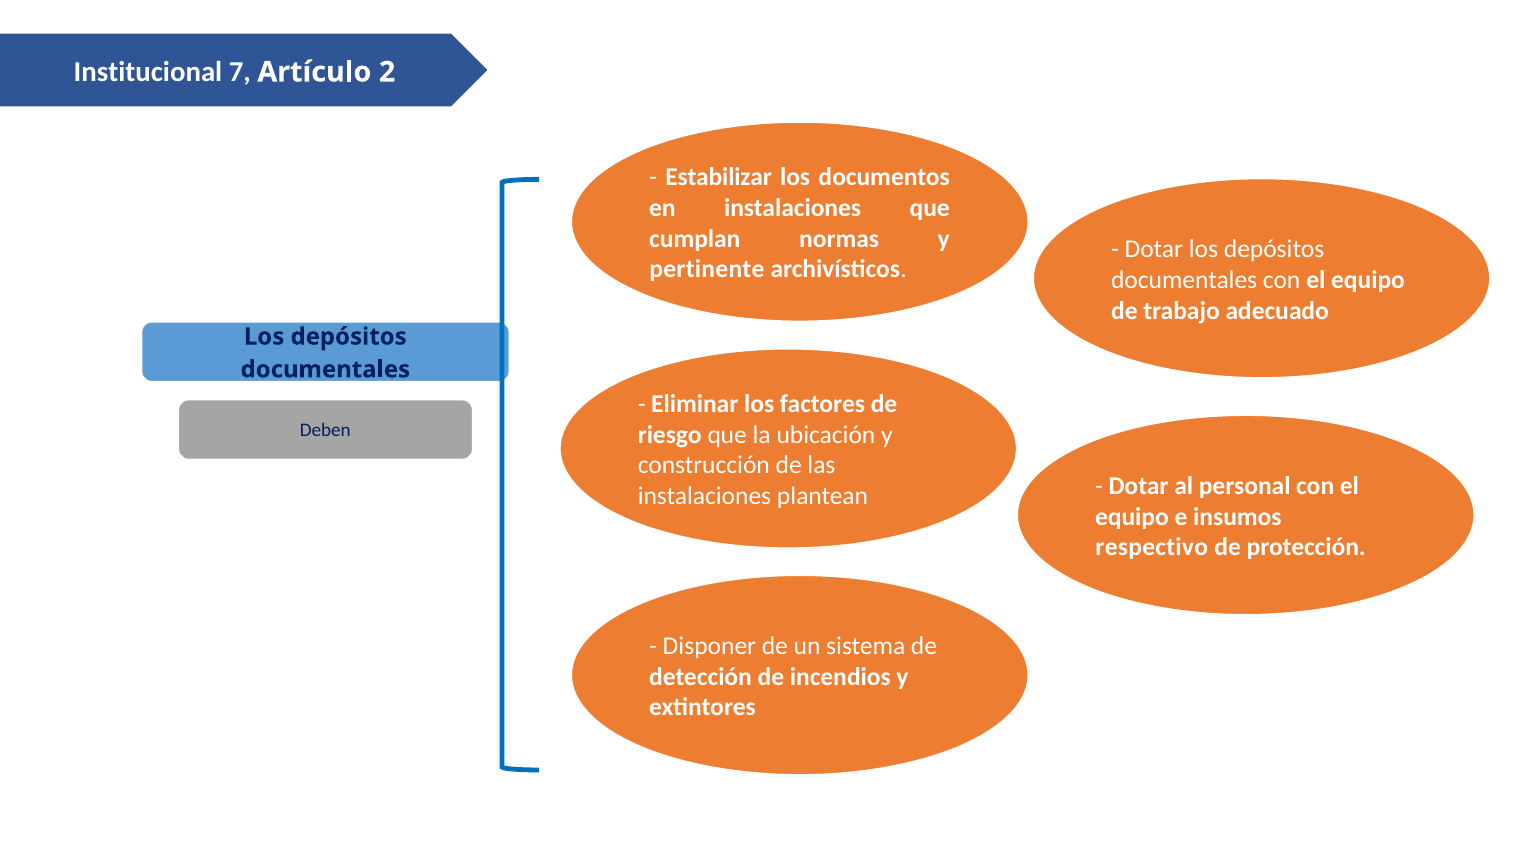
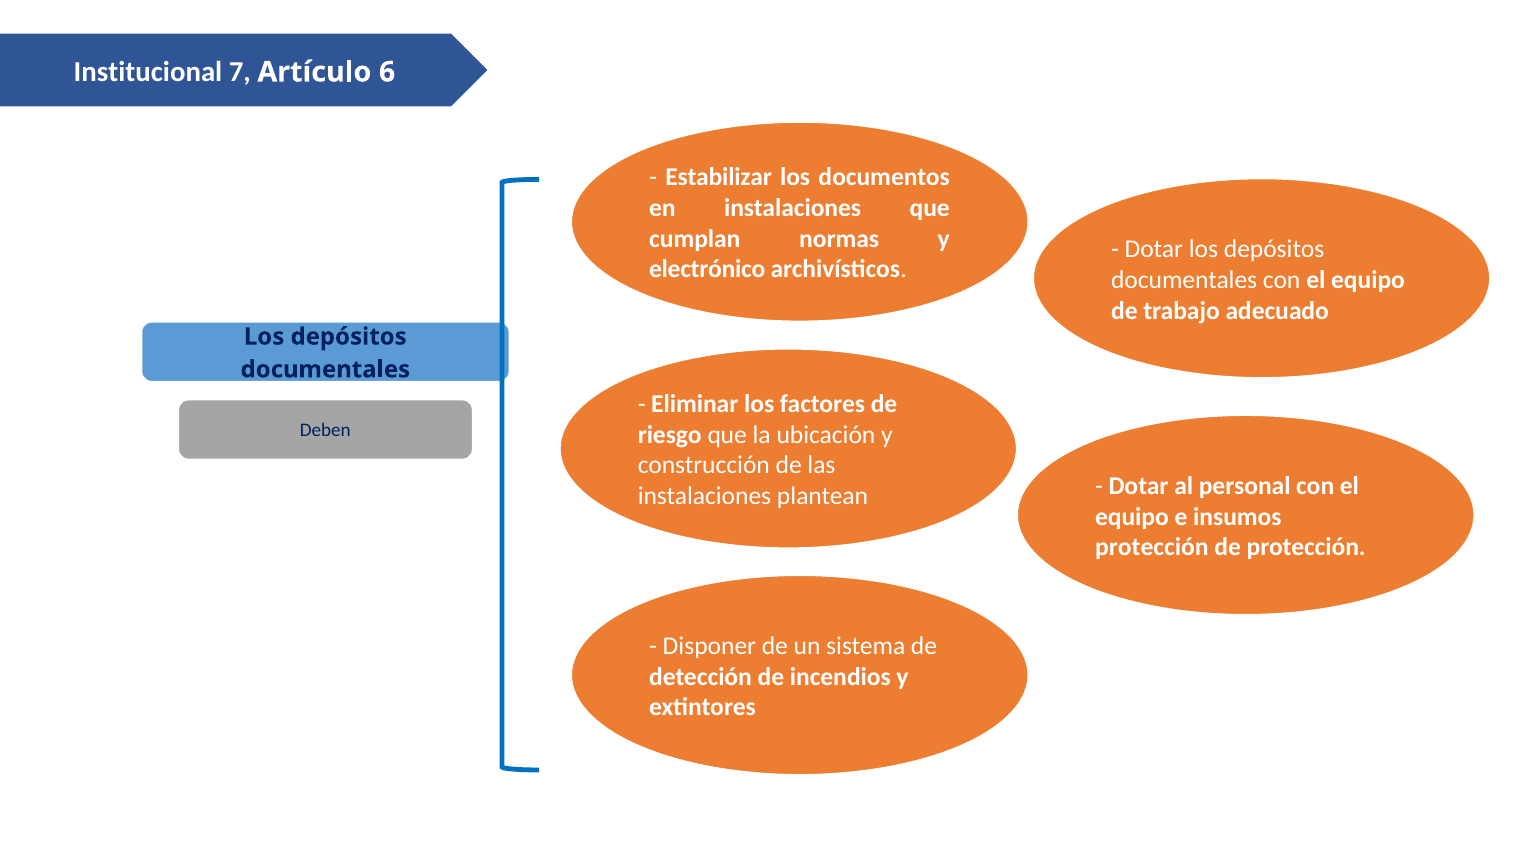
2: 2 -> 6
pertinente: pertinente -> electrónico
respectivo at (1152, 547): respectivo -> protección
